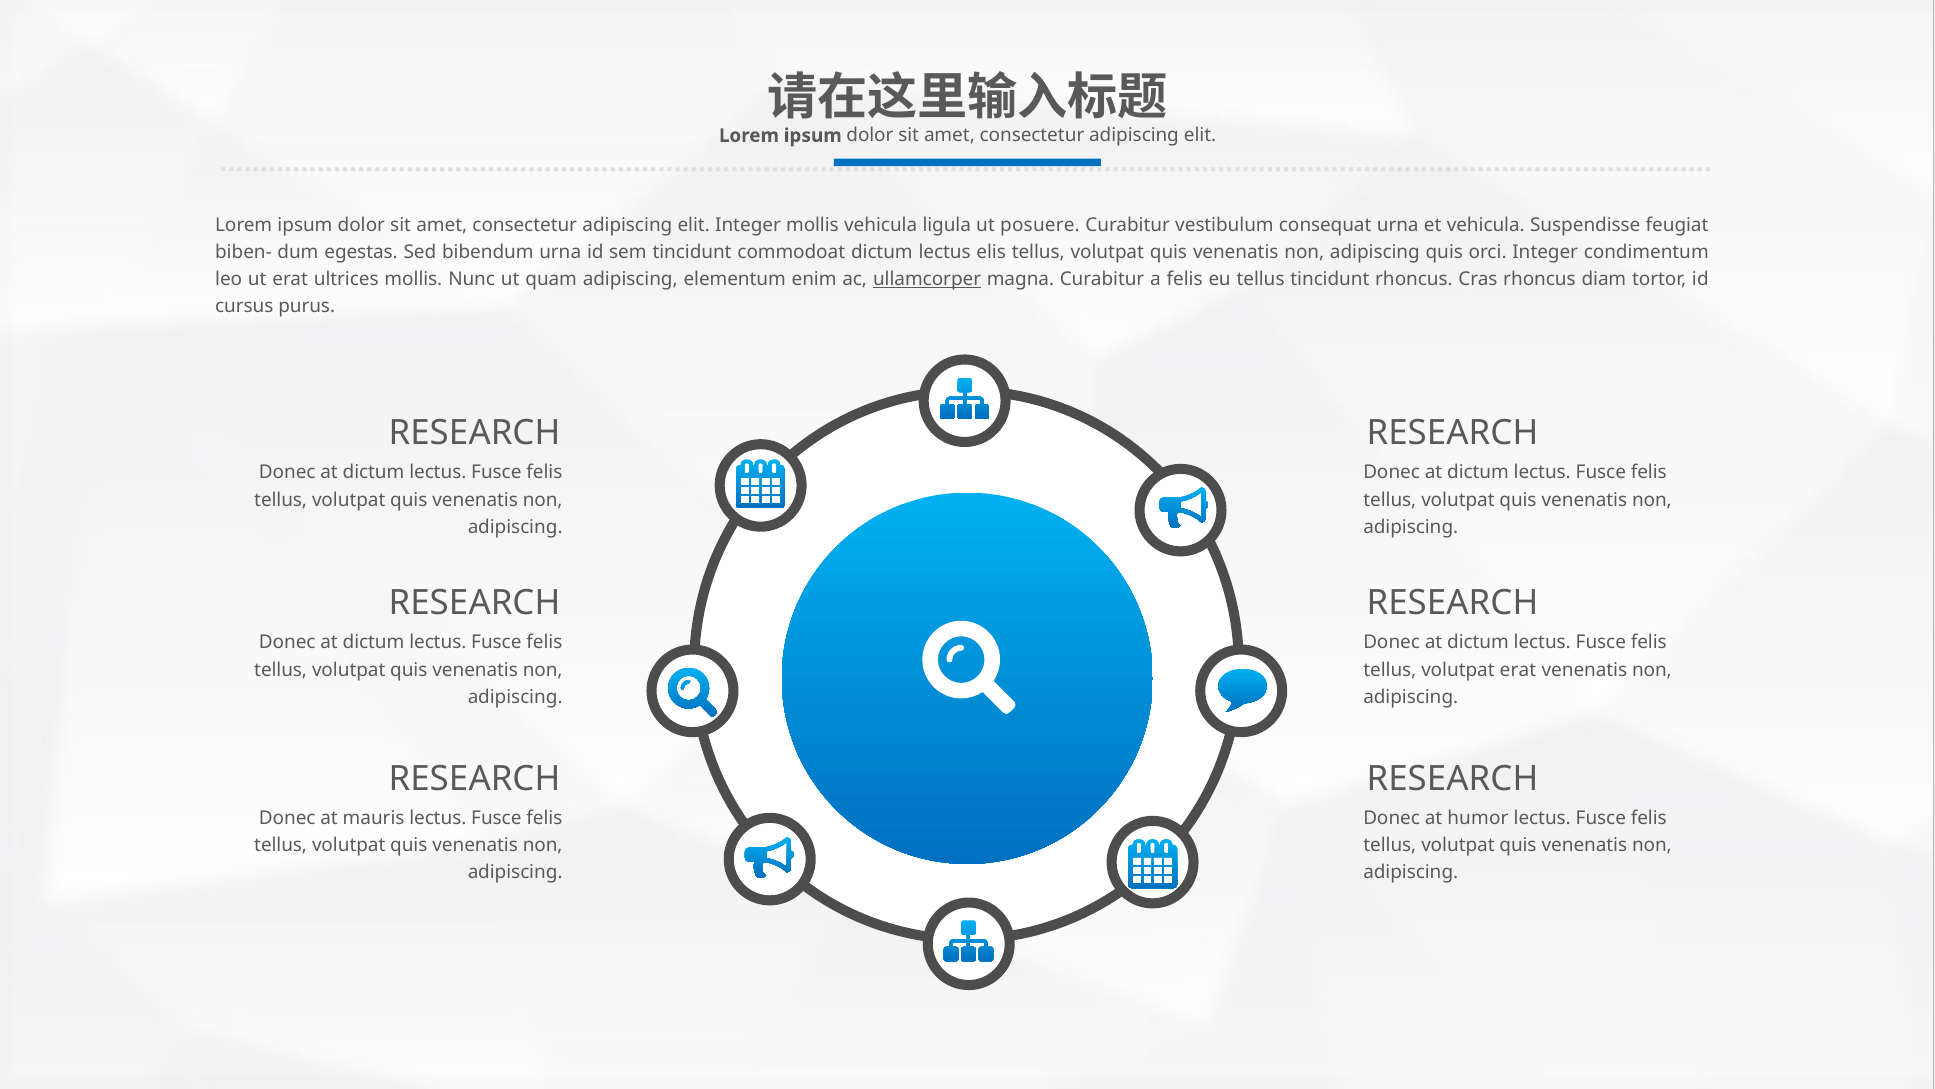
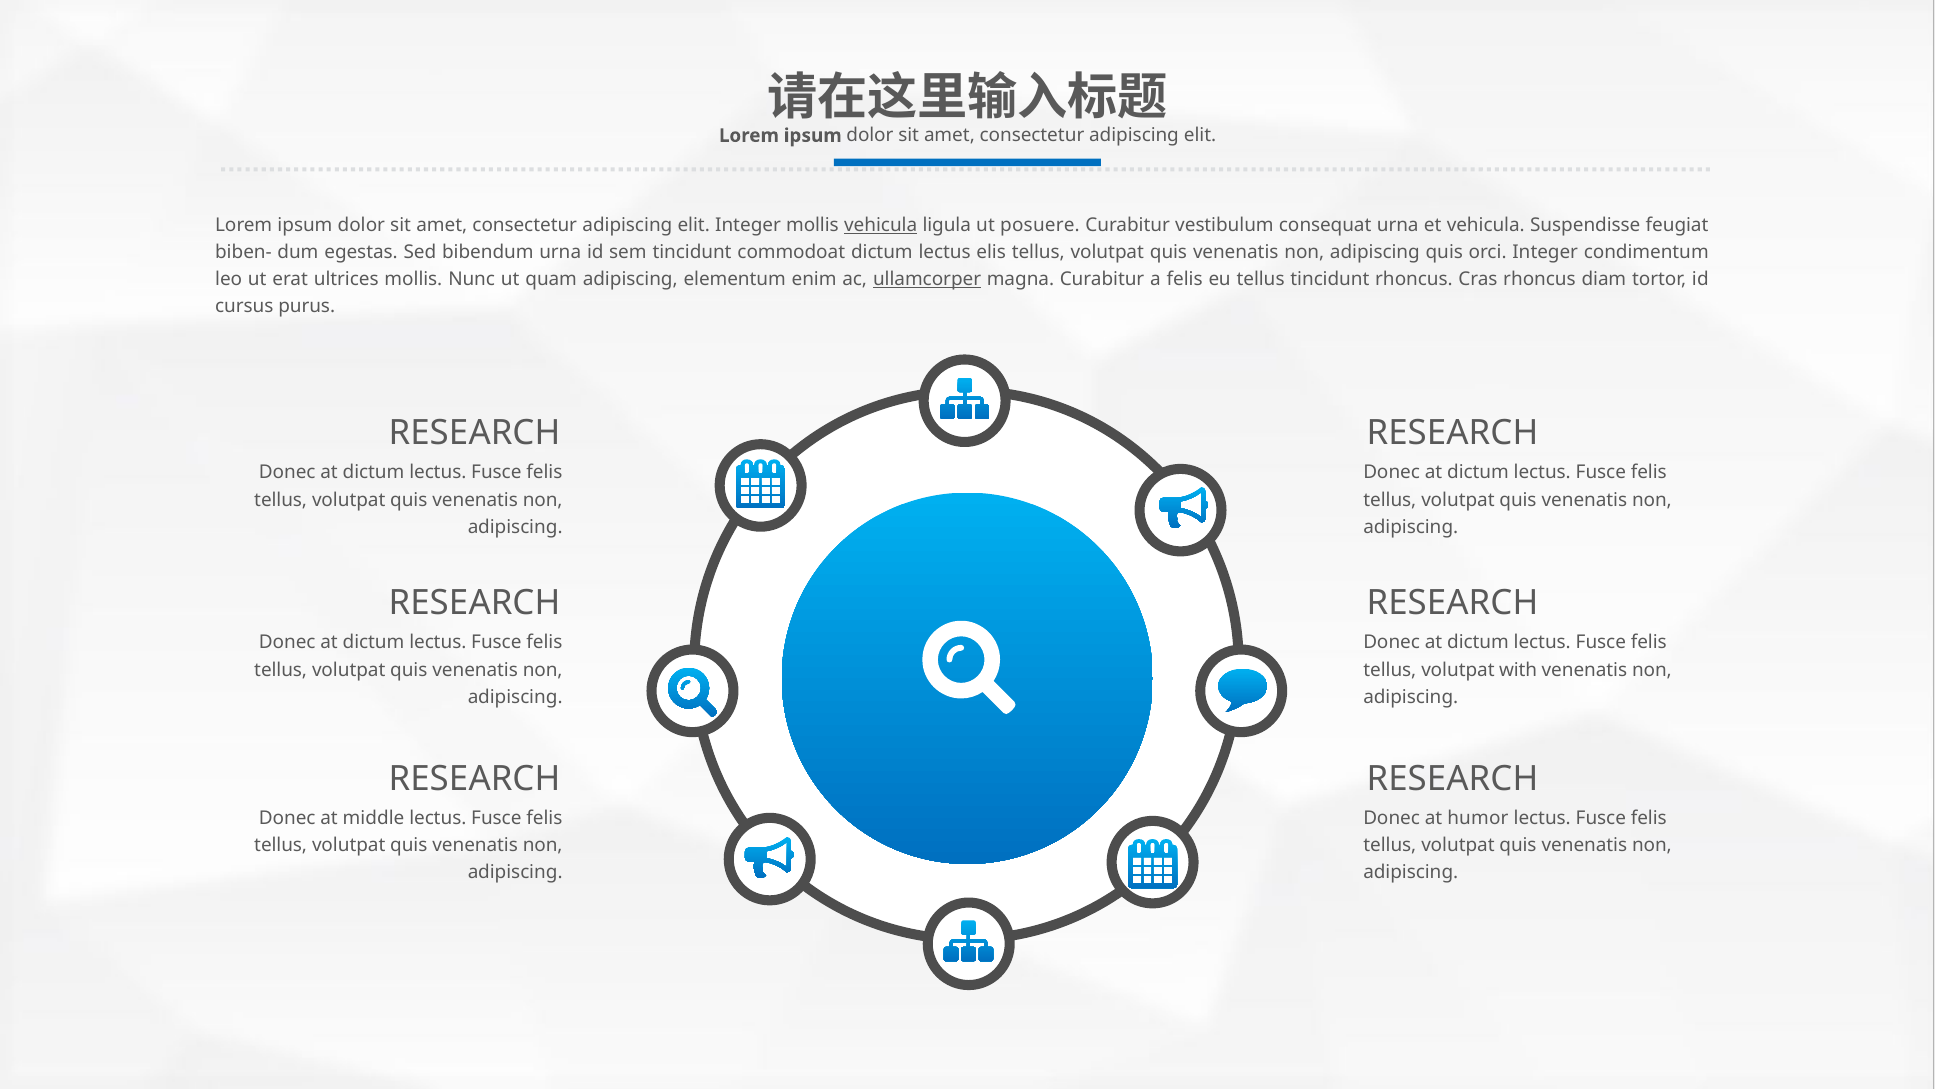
vehicula at (881, 225) underline: none -> present
volutpat erat: erat -> with
mauris: mauris -> middle
